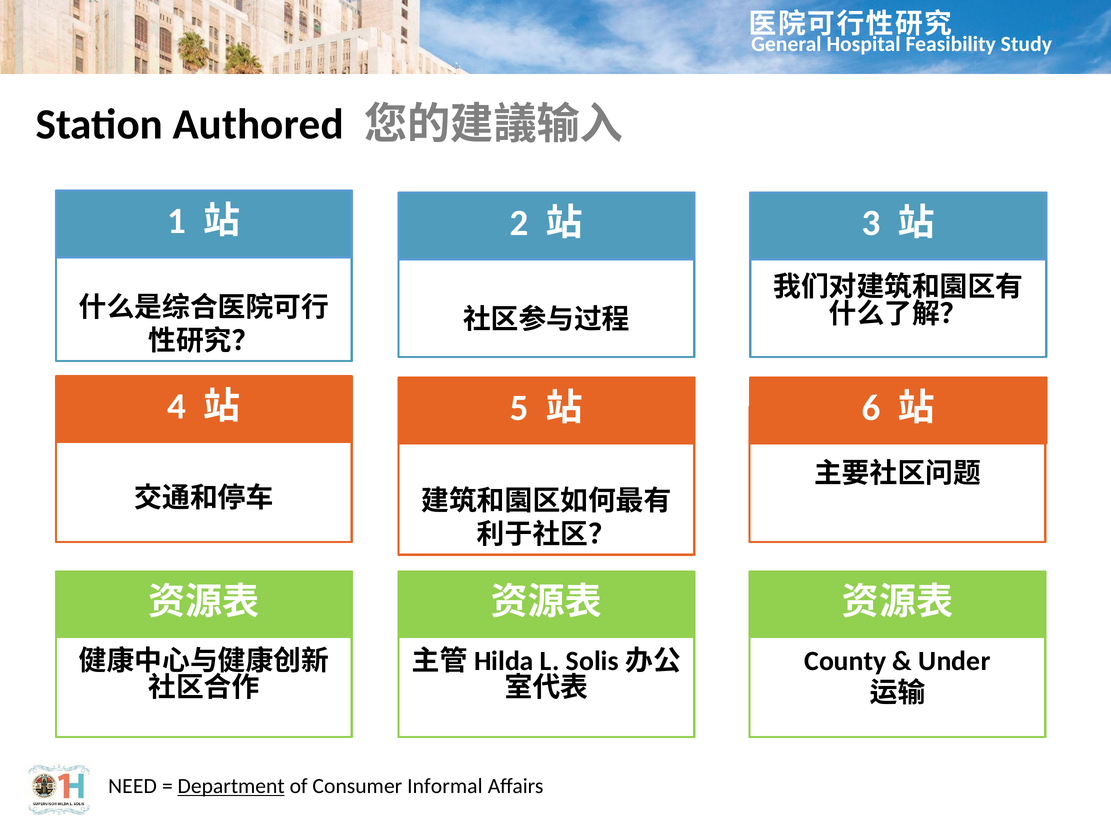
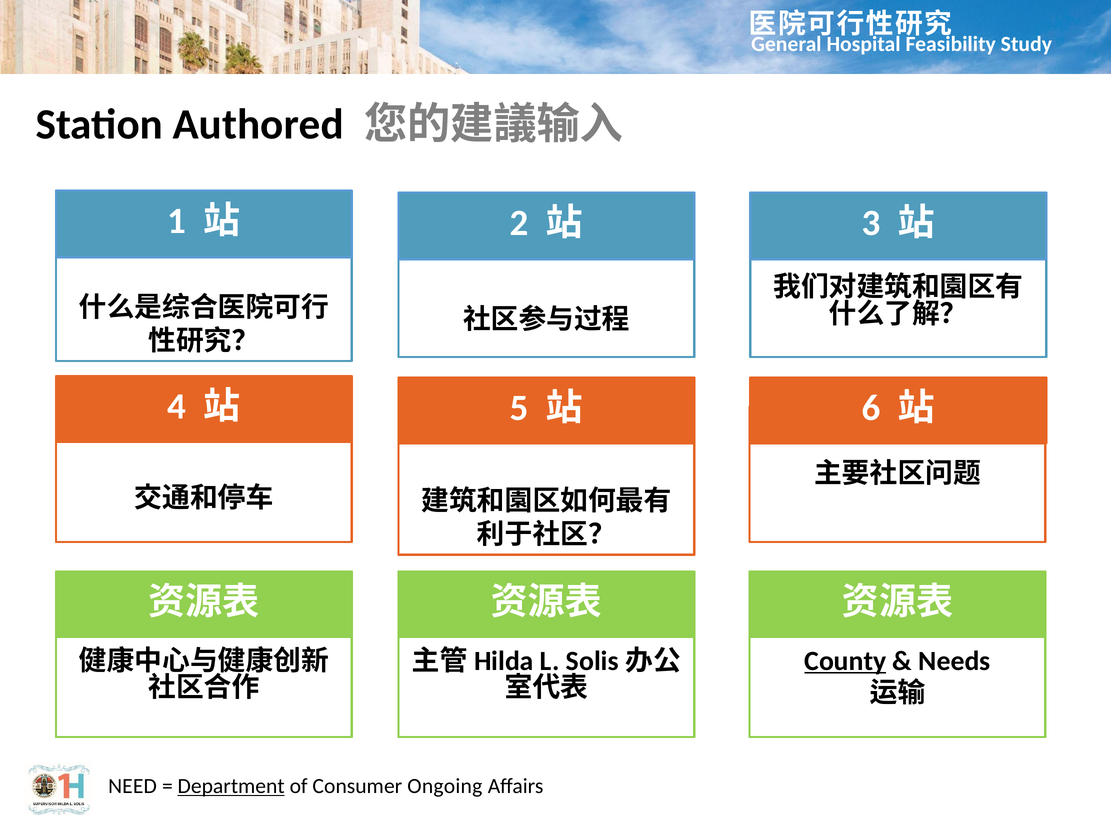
County underline: none -> present
Under: Under -> Needs
Informal: Informal -> Ongoing
